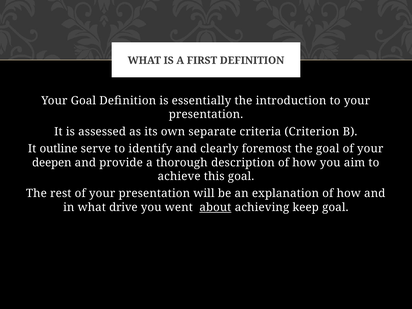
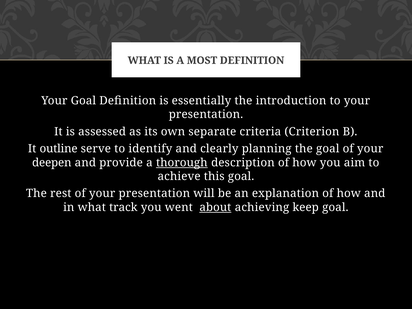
FIRST: FIRST -> MOST
foremost: foremost -> planning
thorough underline: none -> present
drive: drive -> track
